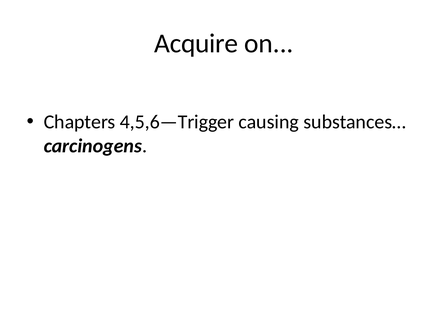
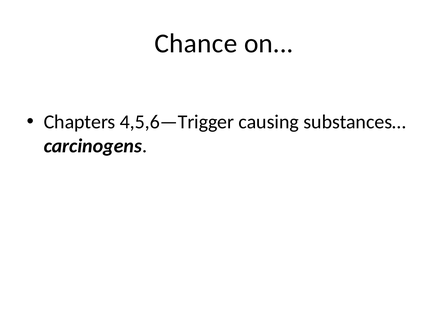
Acquire: Acquire -> Chance
